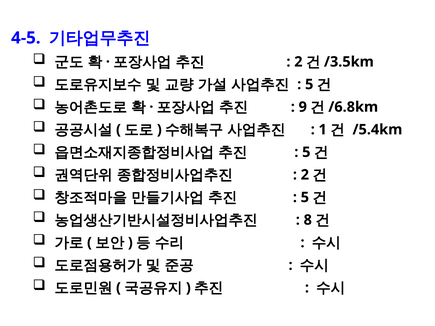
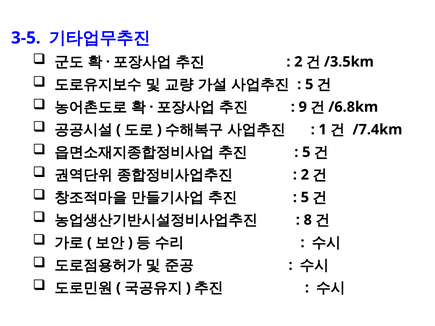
4-5: 4-5 -> 3-5
/5.4km: /5.4km -> /7.4km
